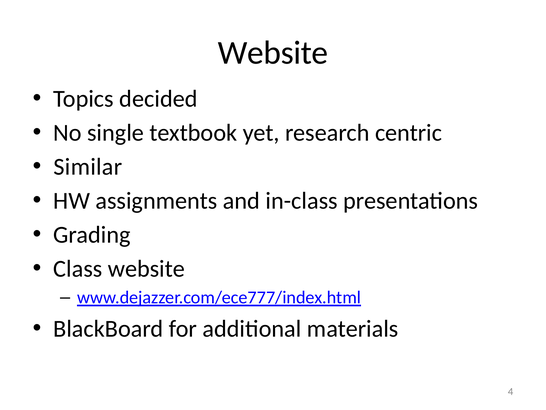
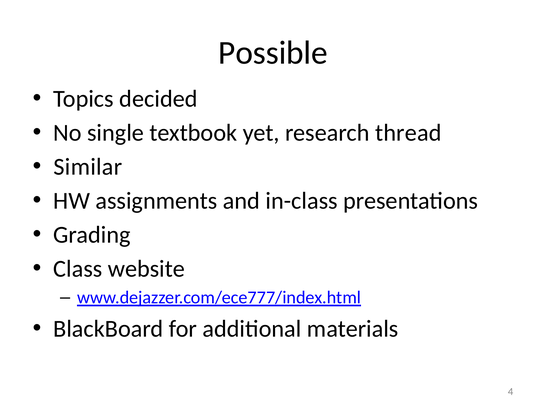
Website at (273, 53): Website -> Possible
centric: centric -> thread
